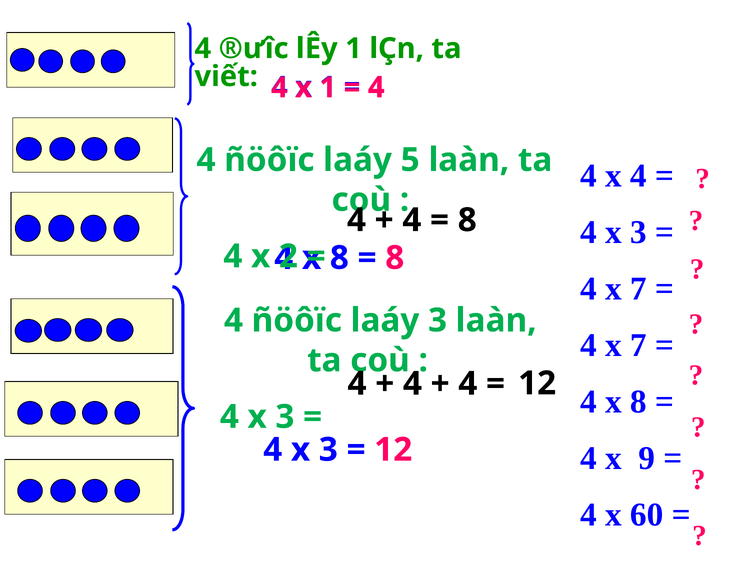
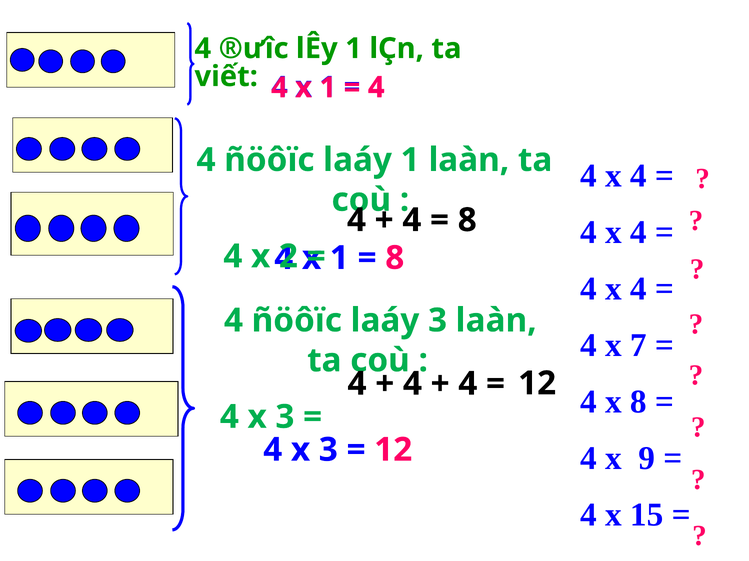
laáy 5: 5 -> 1
3 at (638, 232): 3 -> 4
8 at (339, 258): 8 -> 1
7 at (638, 289): 7 -> 4
60: 60 -> 15
